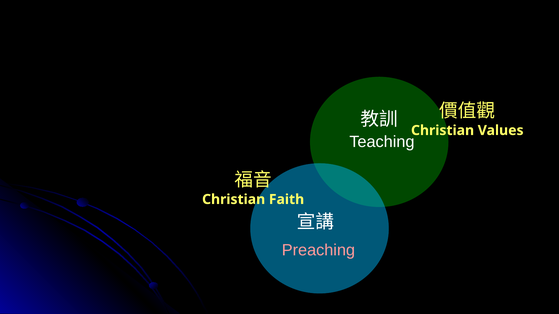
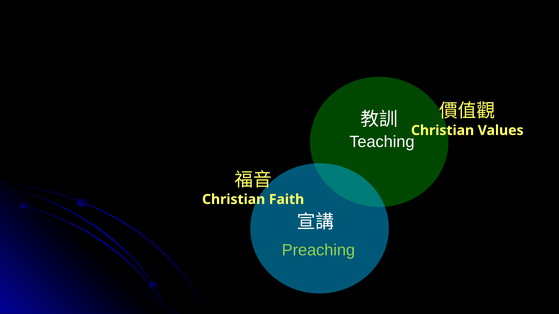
Preaching colour: pink -> light green
